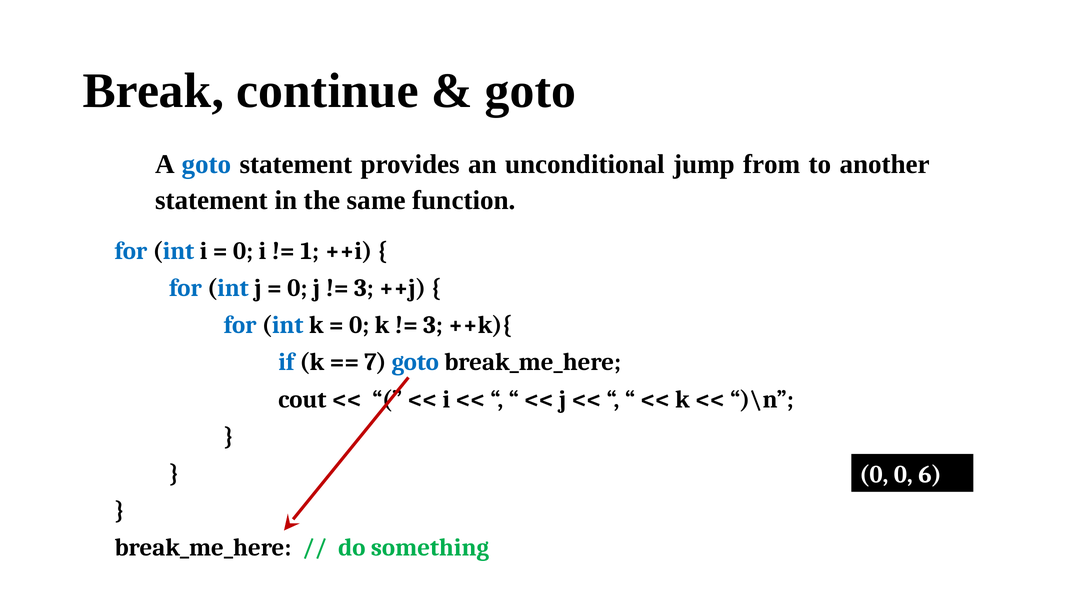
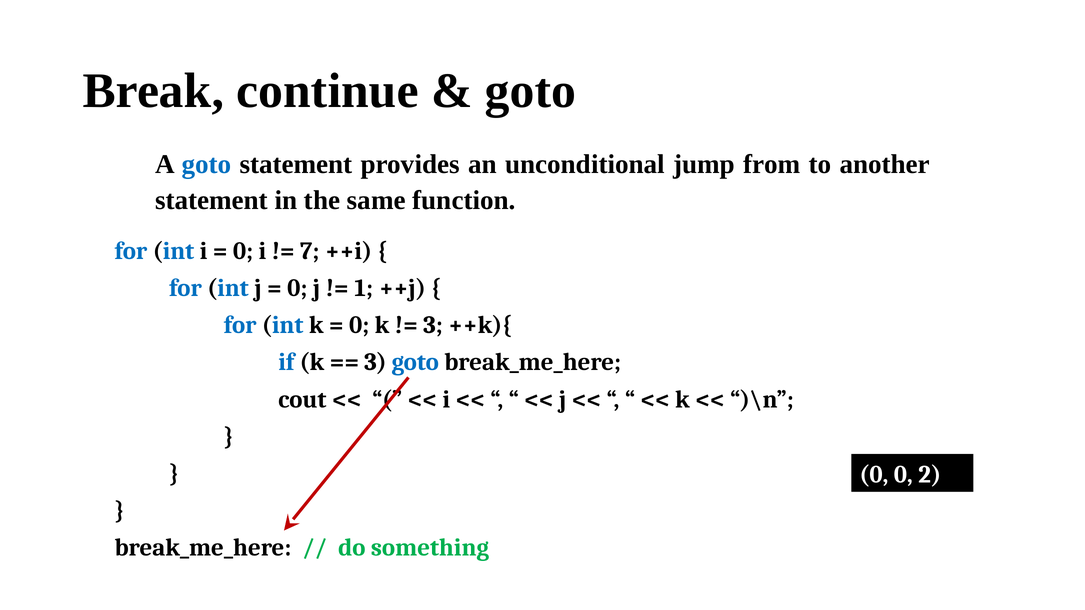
1: 1 -> 7
3 at (364, 288): 3 -> 1
7 at (375, 362): 7 -> 3
6: 6 -> 2
